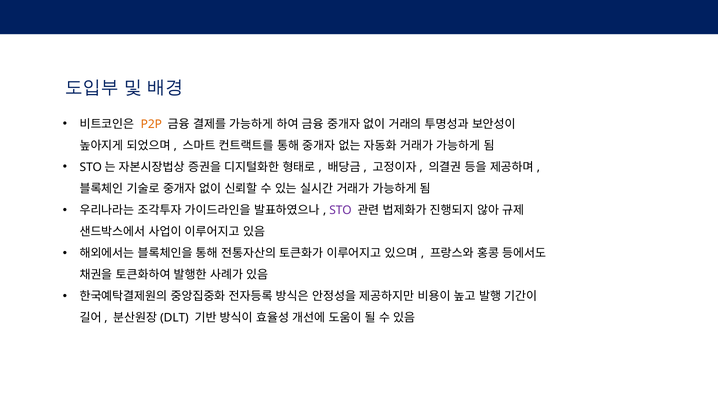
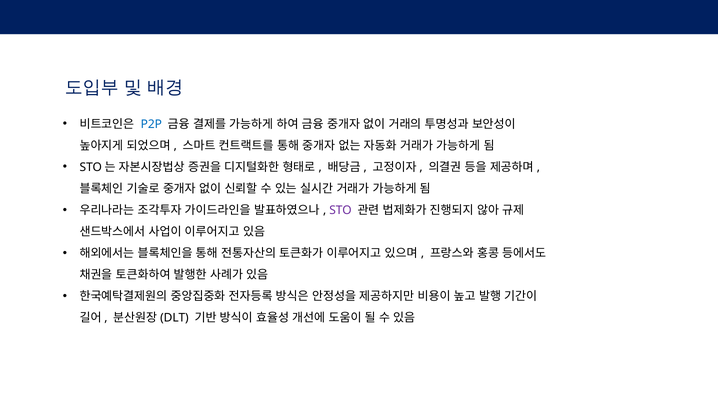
P2P colour: orange -> blue
